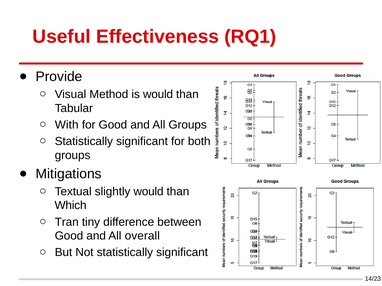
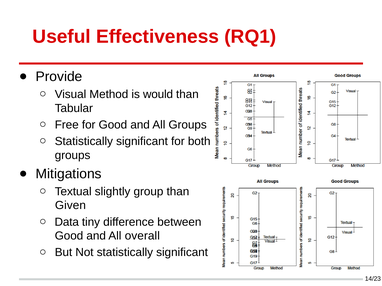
With: With -> Free
slightly would: would -> group
Which: Which -> Given
Tran: Tran -> Data
